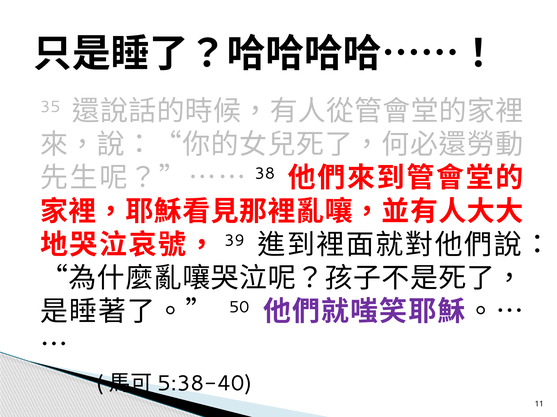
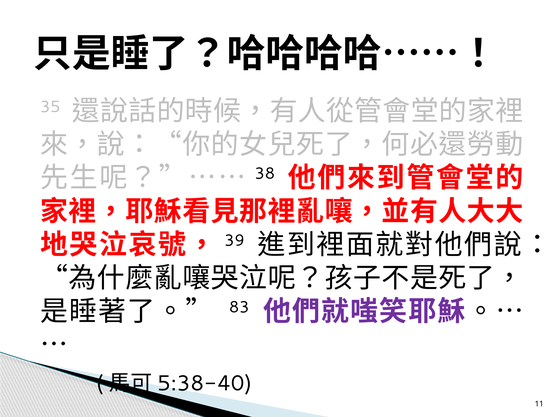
50: 50 -> 83
